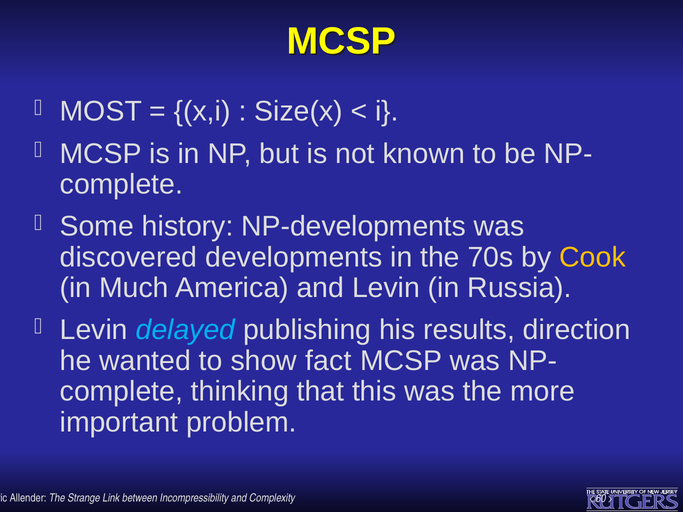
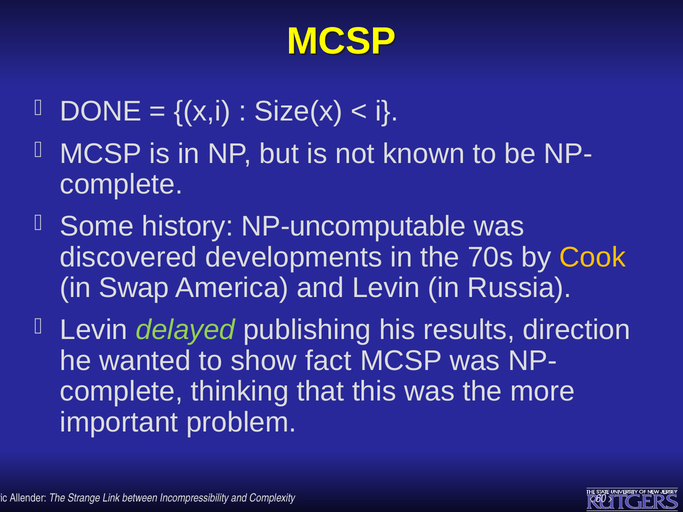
MOST: MOST -> DONE
NP-developments: NP-developments -> NP-uncomputable
Much: Much -> Swap
delayed colour: light blue -> light green
